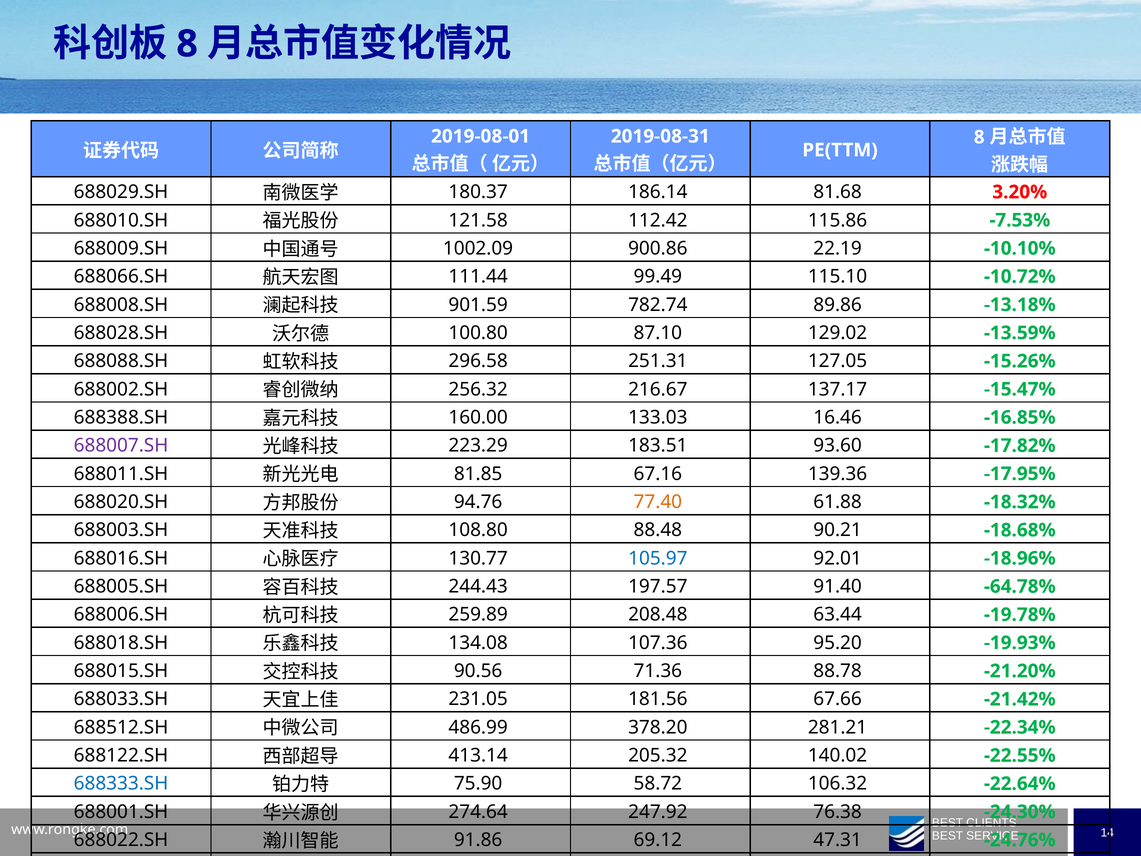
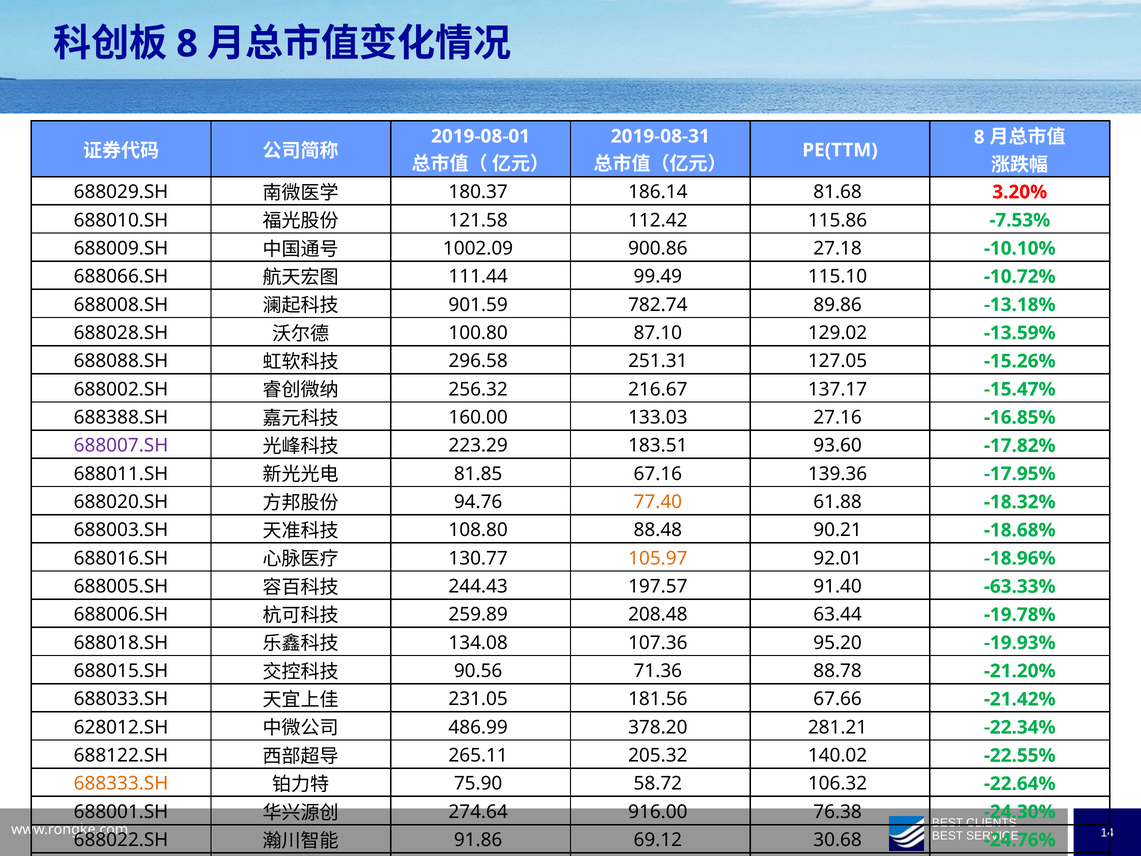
22.19: 22.19 -> 27.18
16.46: 16.46 -> 27.16
105.97 colour: blue -> orange
-64.78%: -64.78% -> -63.33%
688512.SH: 688512.SH -> 628012.SH
413.14: 413.14 -> 265.11
688333.SH colour: blue -> orange
247.92: 247.92 -> 916.00
47.31: 47.31 -> 30.68
